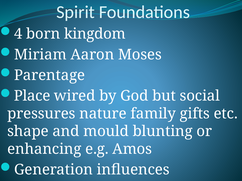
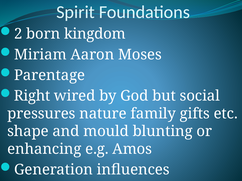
4: 4 -> 2
Place: Place -> Right
